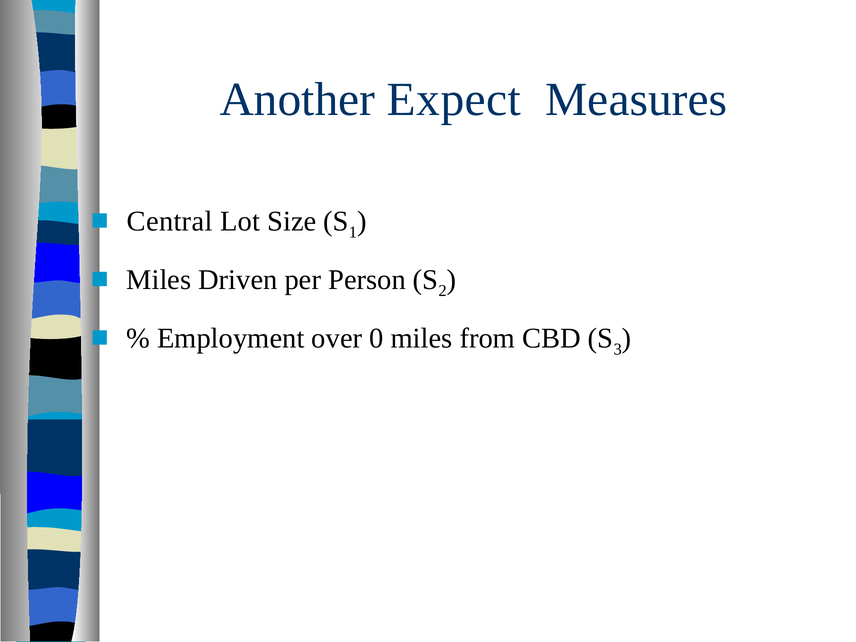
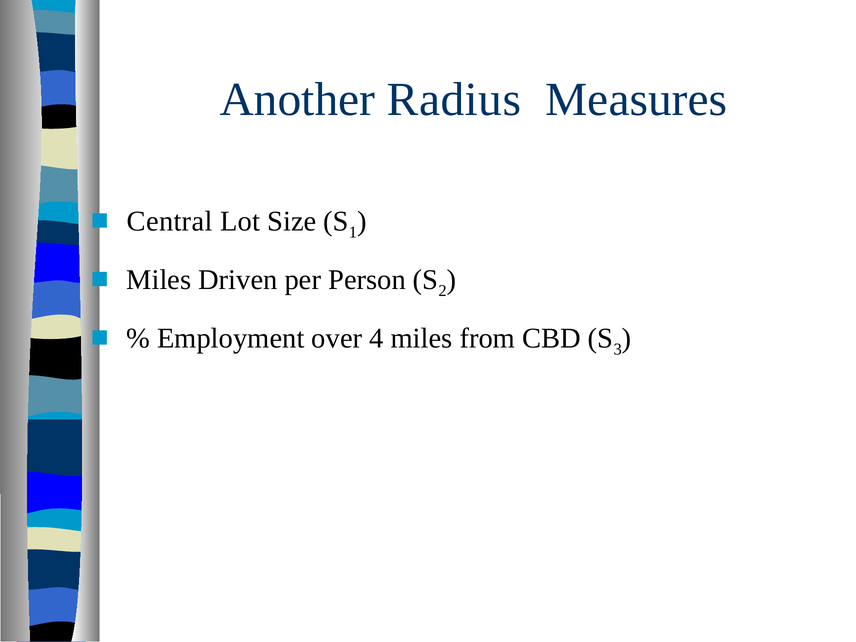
Expect: Expect -> Radius
0: 0 -> 4
